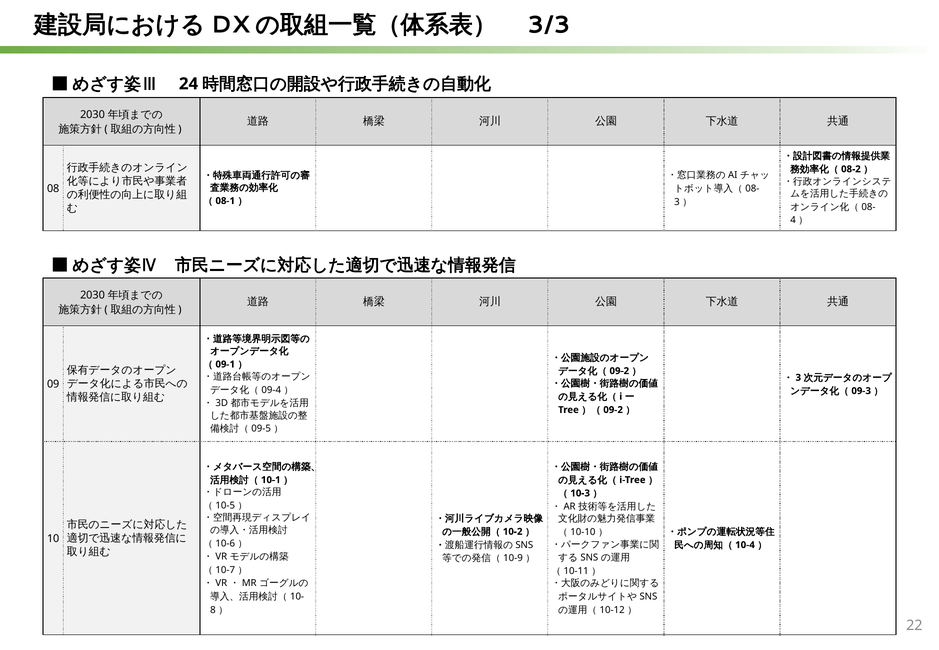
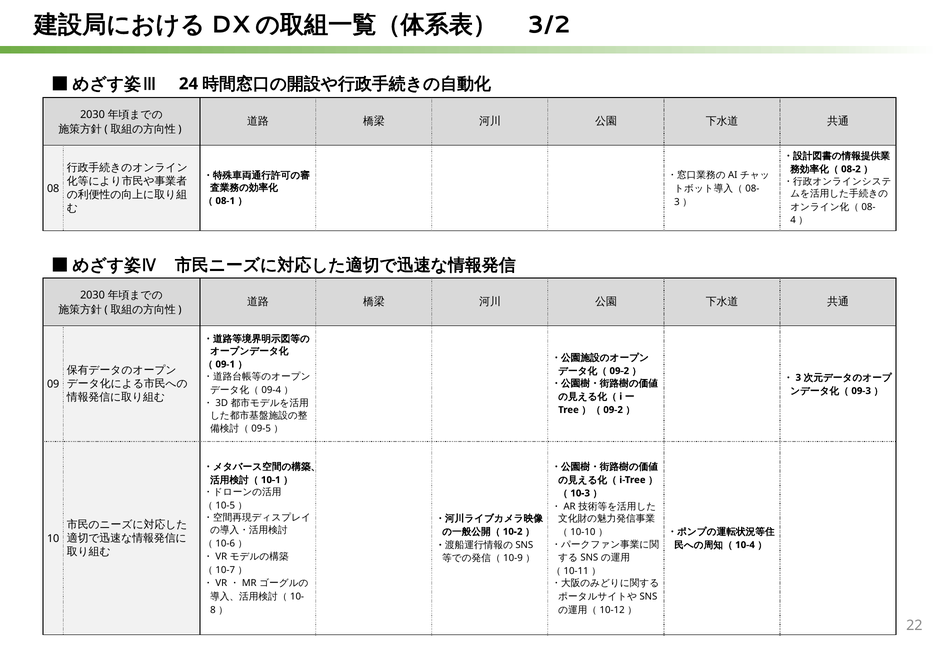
3/3: 3/3 -> 3/2
